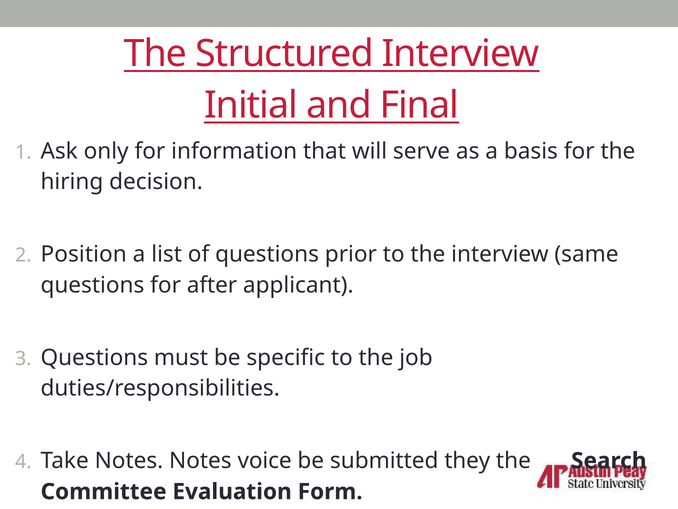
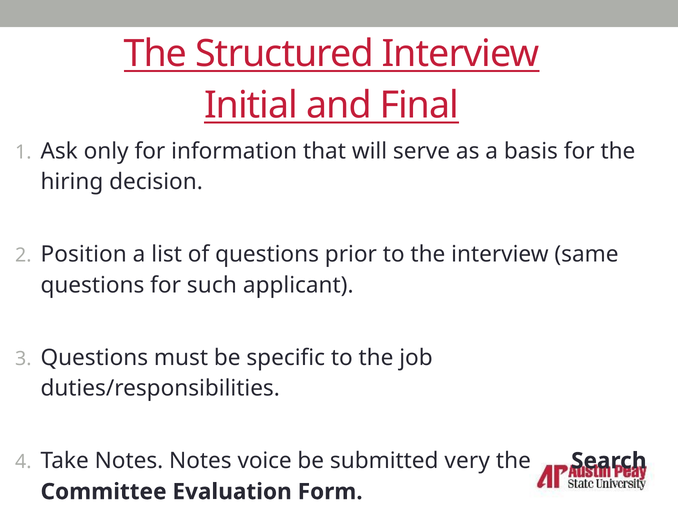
after: after -> such
they: they -> very
